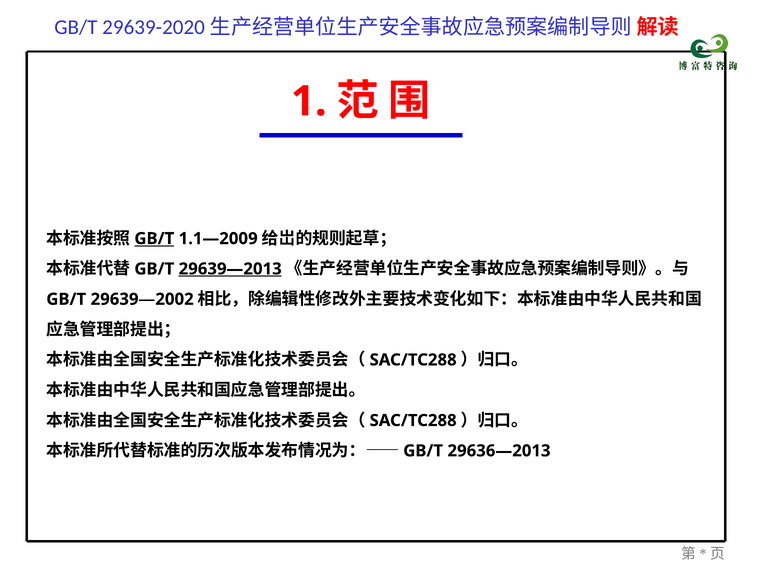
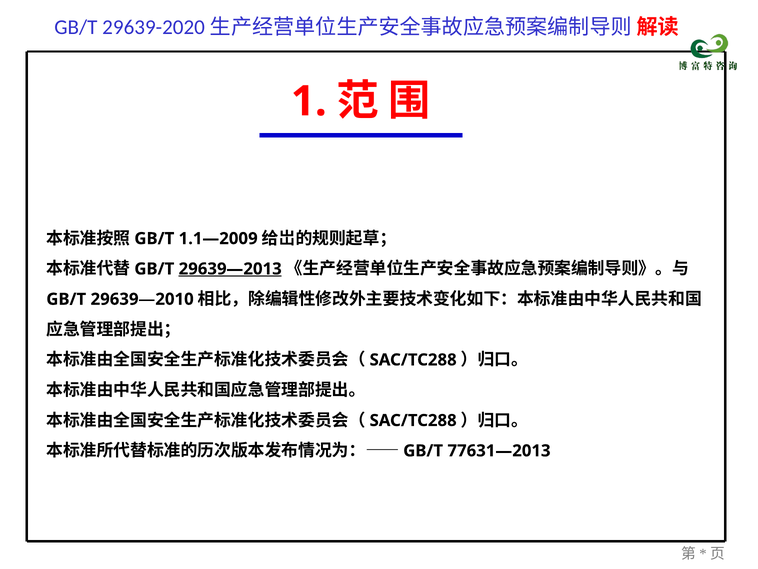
GB/T at (154, 238) underline: present -> none
29639—2002: 29639—2002 -> 29639—2010
29636—2013: 29636—2013 -> 77631—2013
